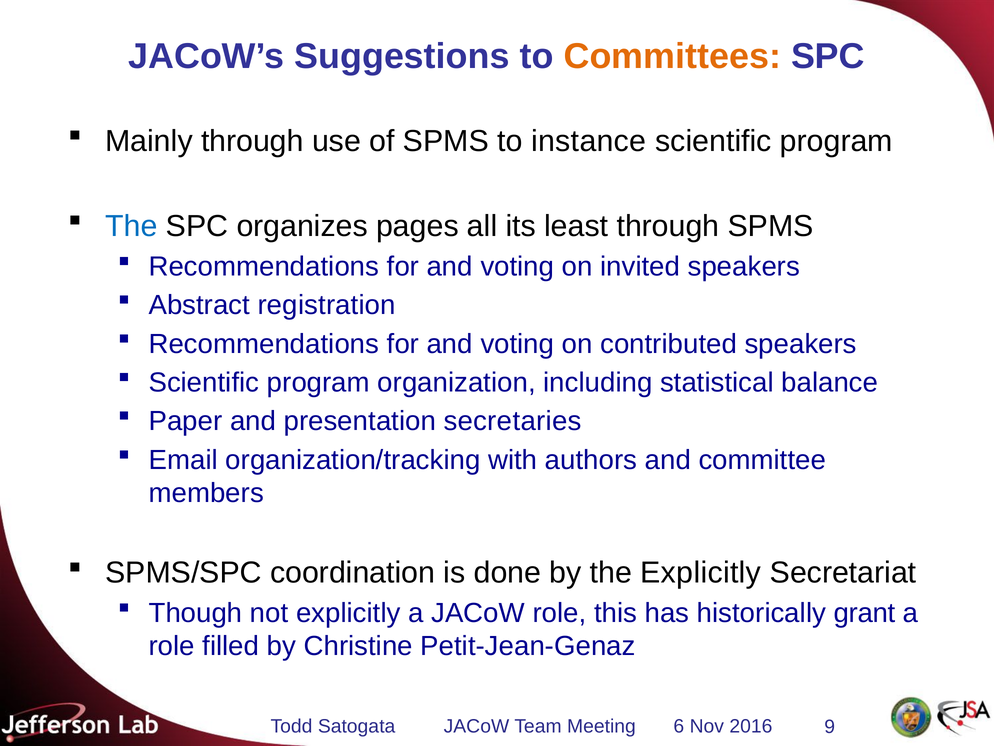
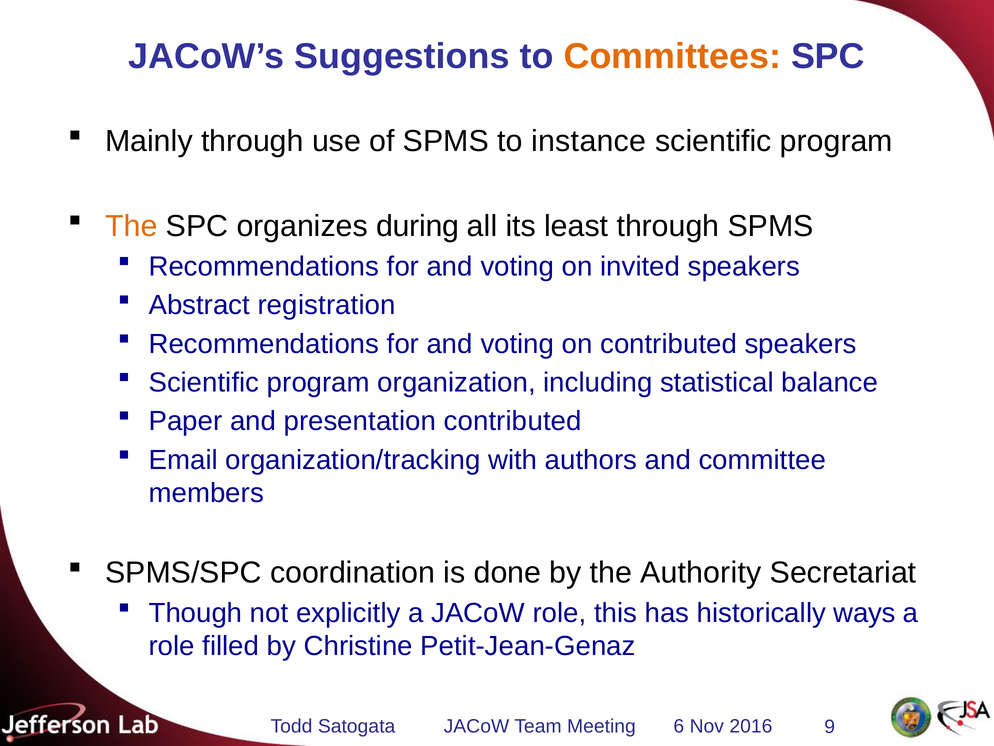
The at (131, 226) colour: blue -> orange
pages: pages -> during
presentation secretaries: secretaries -> contributed
the Explicitly: Explicitly -> Authority
grant: grant -> ways
